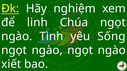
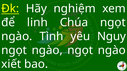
Sống: Sống -> Nguy
